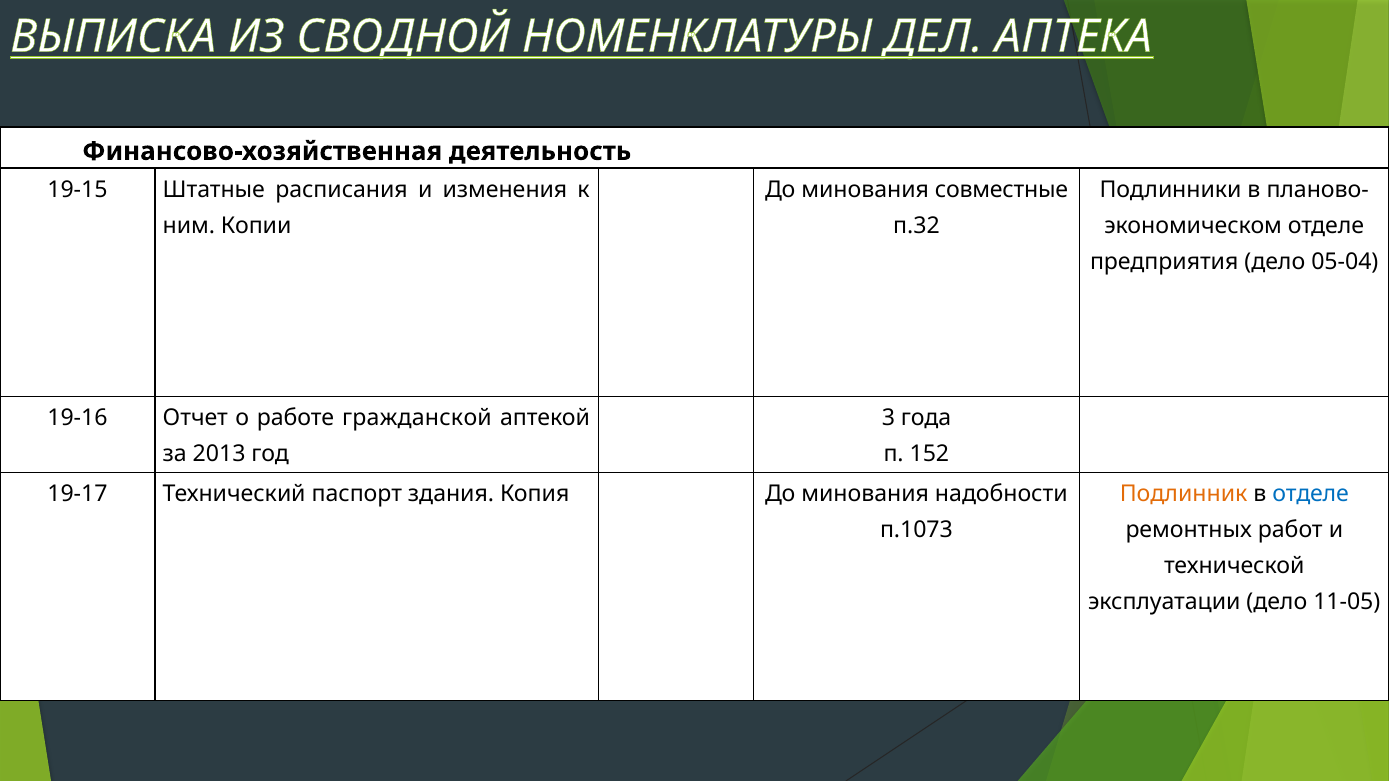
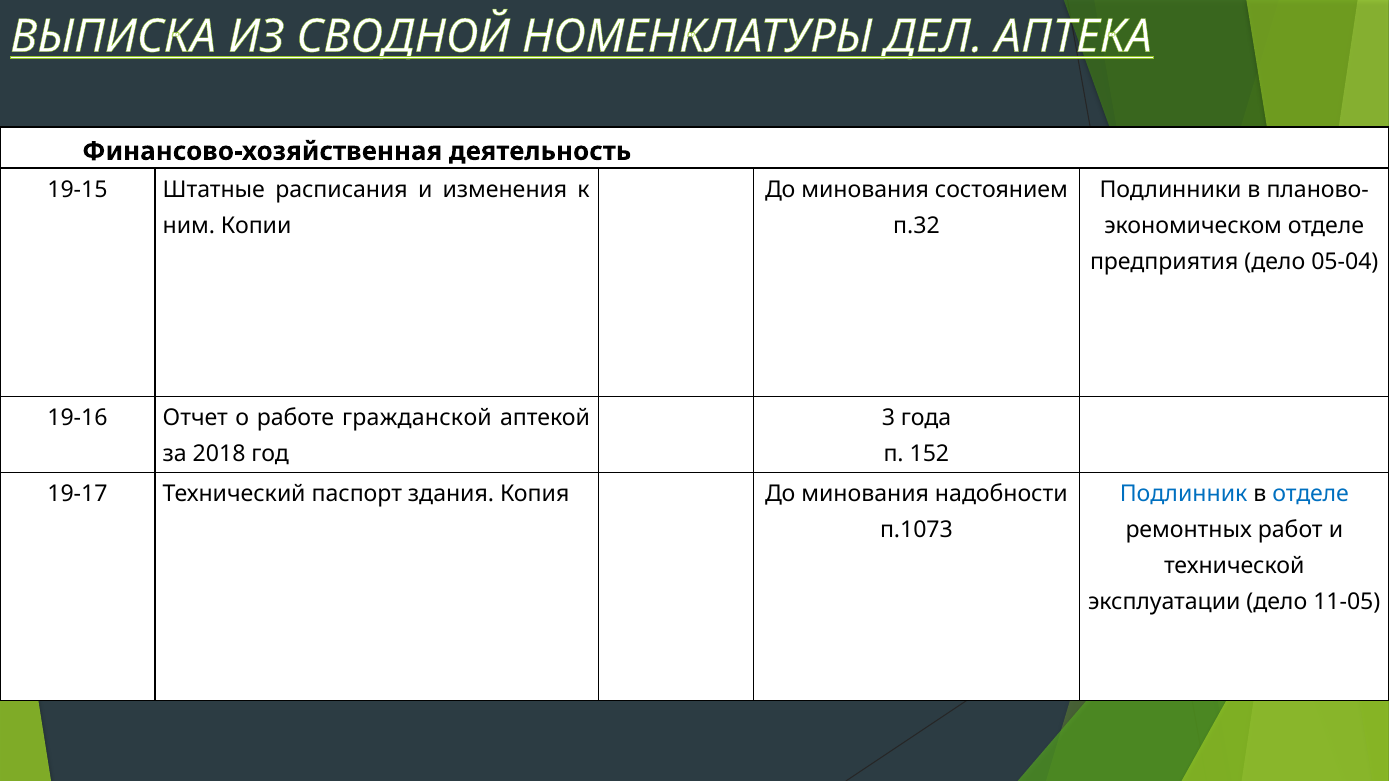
совместные: совместные -> состоянием
2013: 2013 -> 2018
Подлинник colour: orange -> blue
